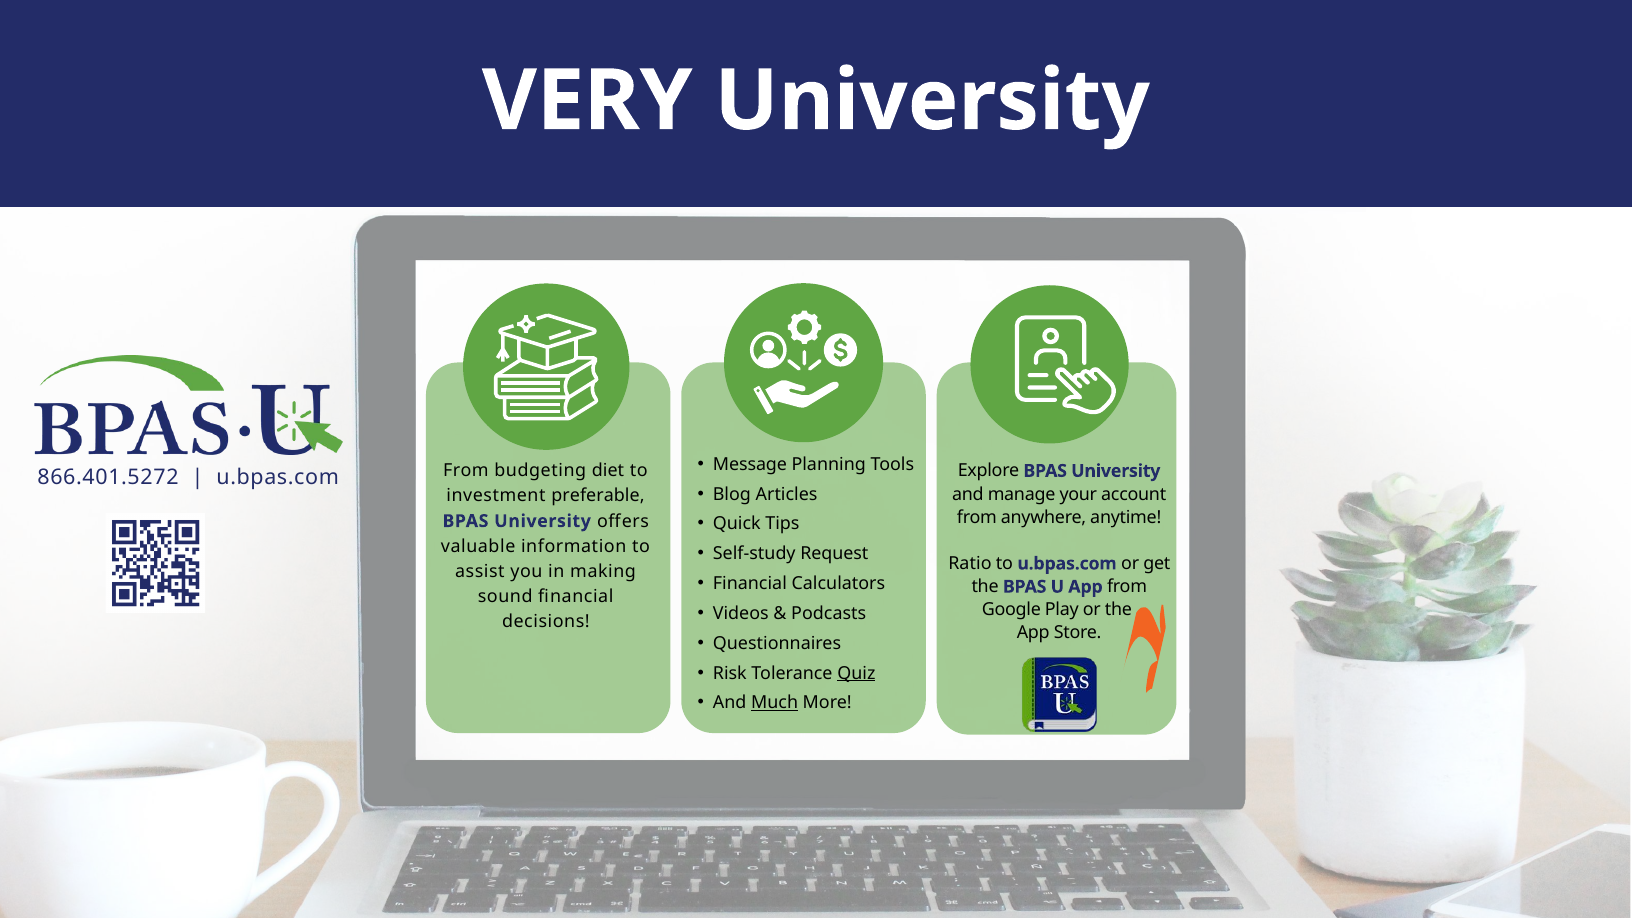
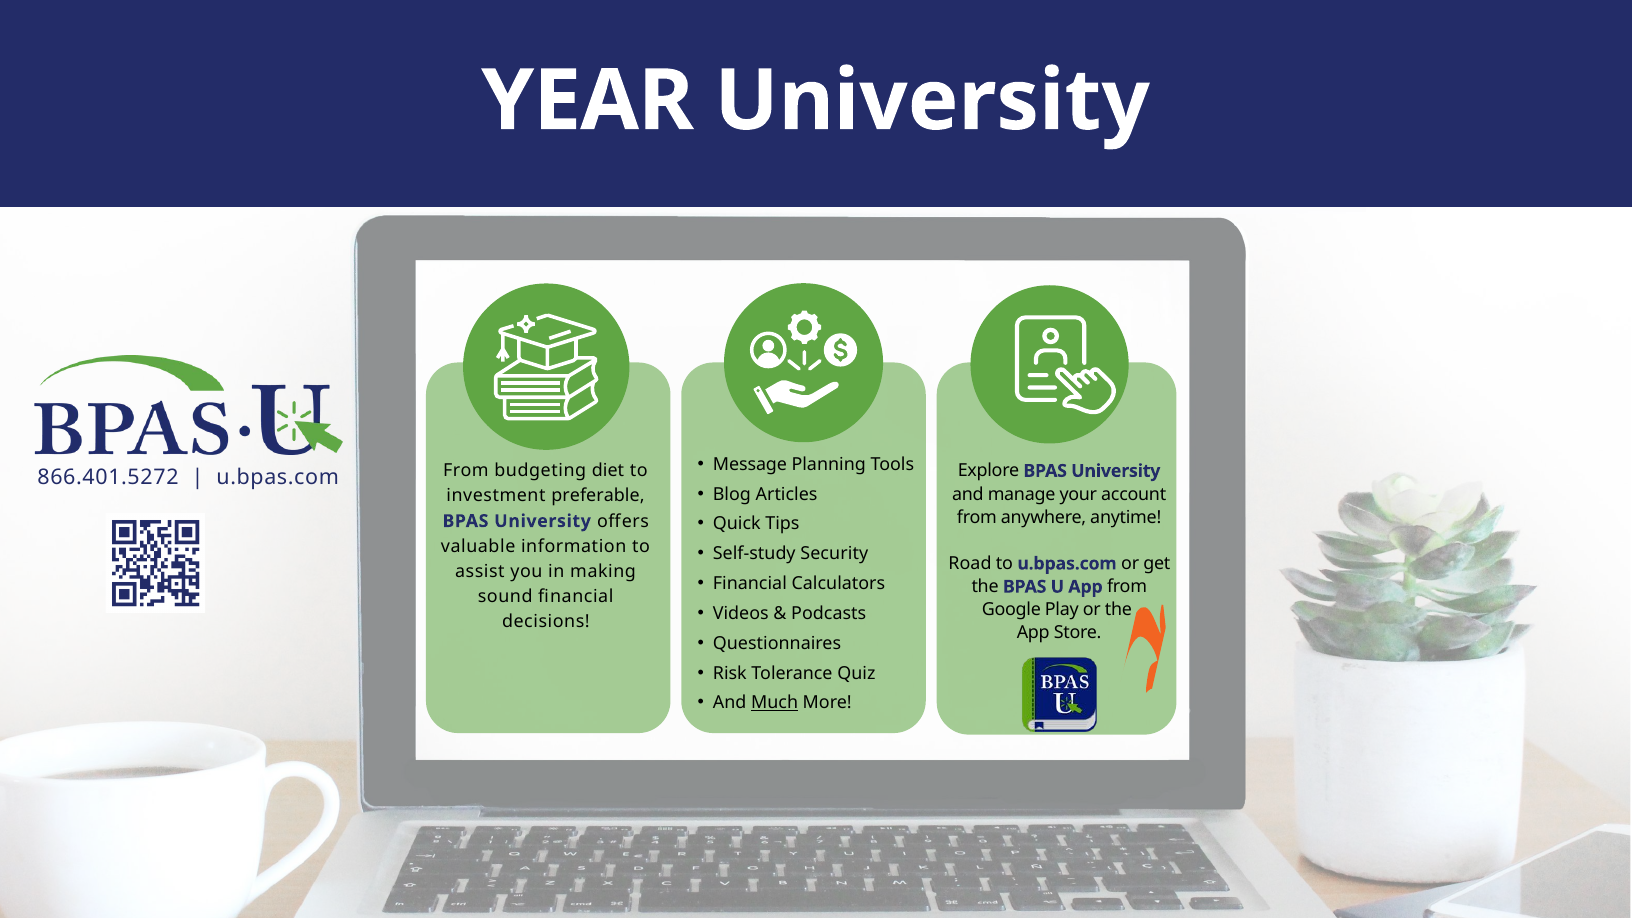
VERY: VERY -> YEAR
Request: Request -> Security
Ratio: Ratio -> Road
Quiz underline: present -> none
